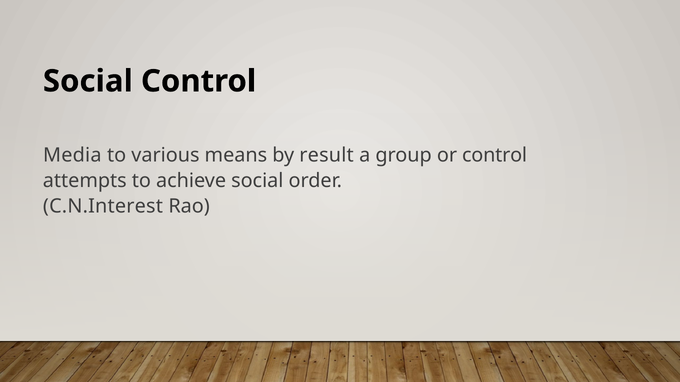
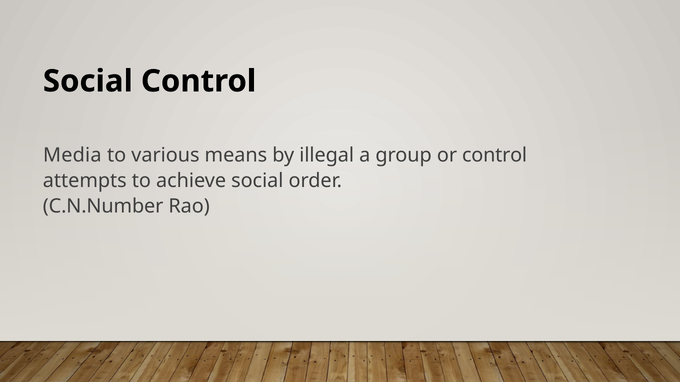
result: result -> illegal
C.N.Interest: C.N.Interest -> C.N.Number
